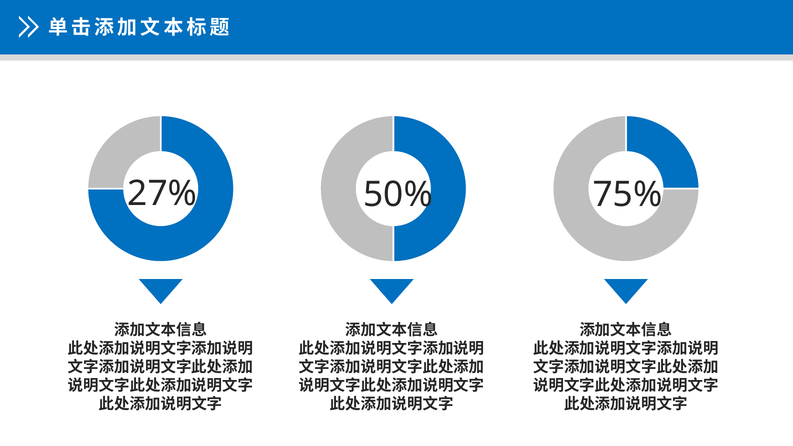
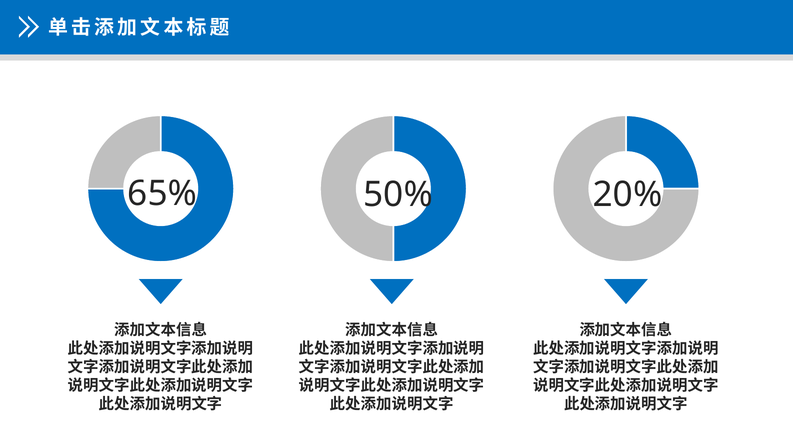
27%: 27% -> 65%
75%: 75% -> 20%
